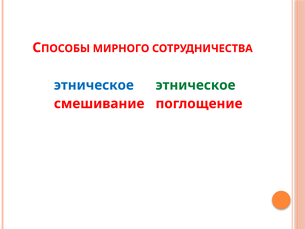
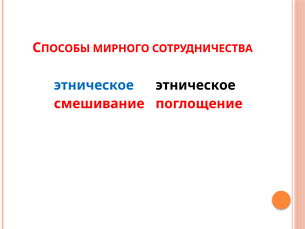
этническое at (196, 85) colour: green -> black
